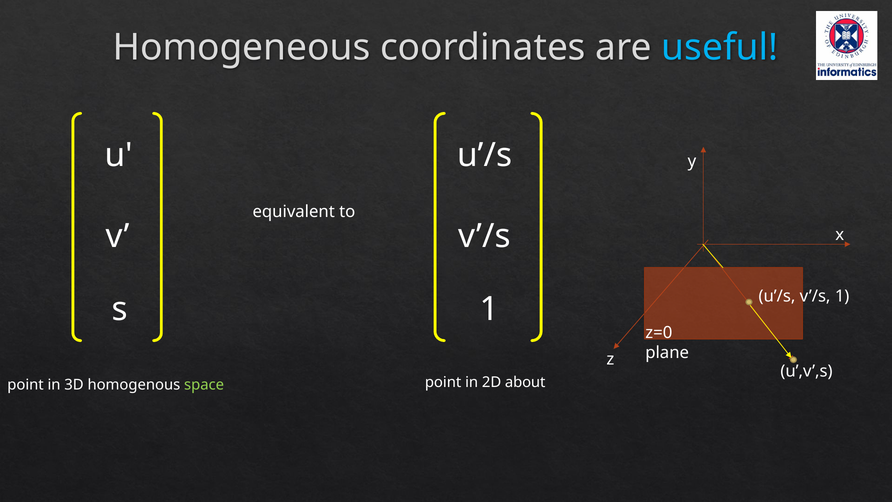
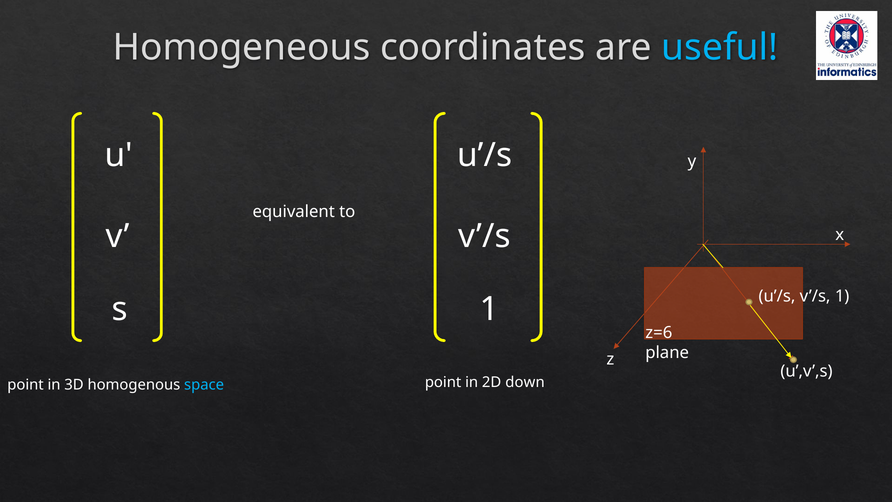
z=0: z=0 -> z=6
space colour: light green -> light blue
about: about -> down
